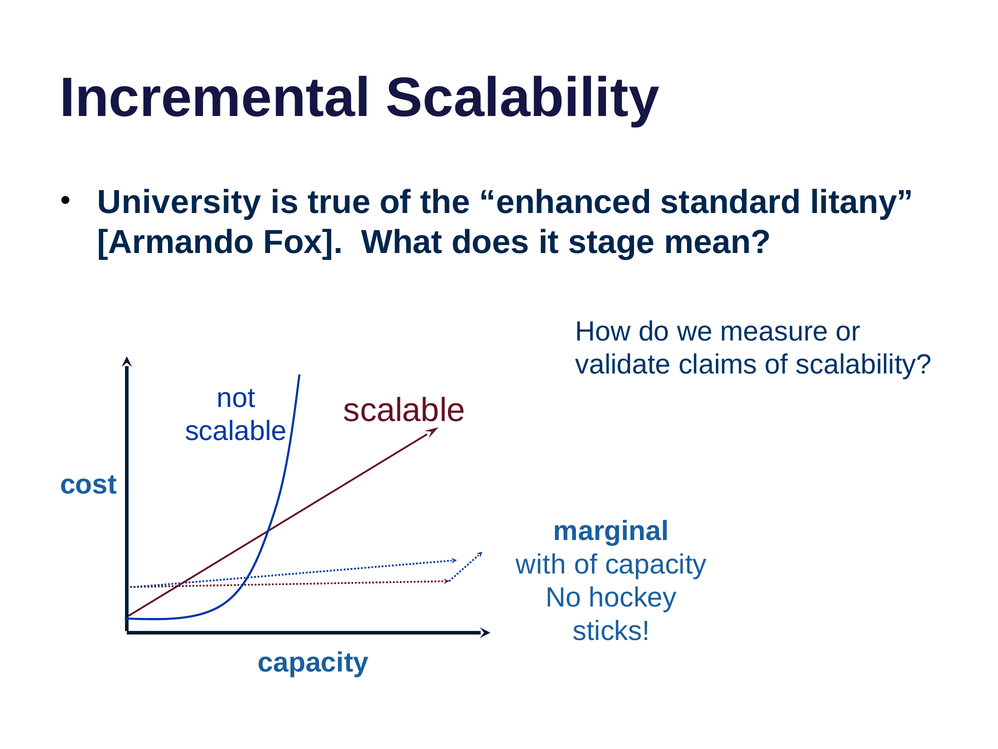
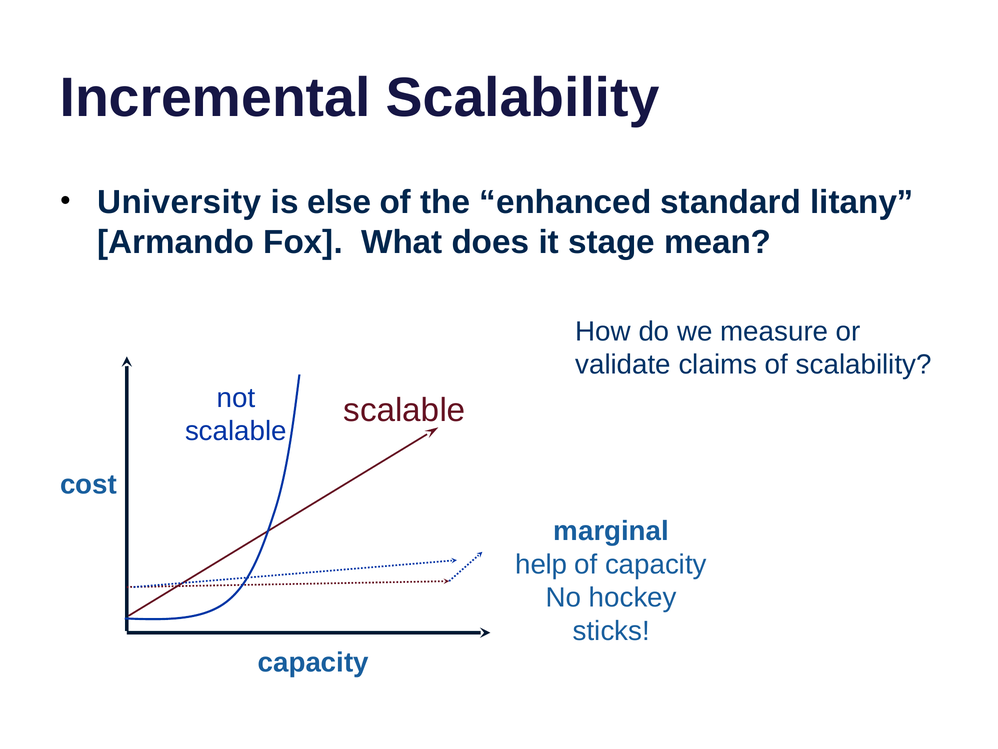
true: true -> else
with: with -> help
